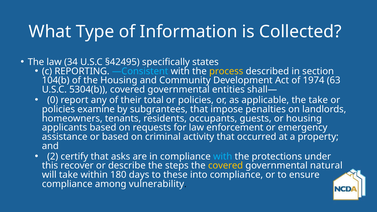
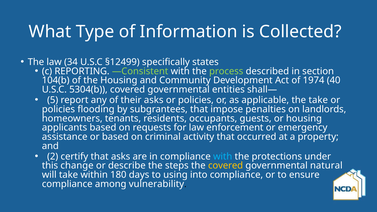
§42495: §42495 -> §12499
—Consistent colour: light blue -> light green
process colour: yellow -> light green
63: 63 -> 40
0: 0 -> 5
their total: total -> asks
examine: examine -> flooding
recover: recover -> change
these: these -> using
